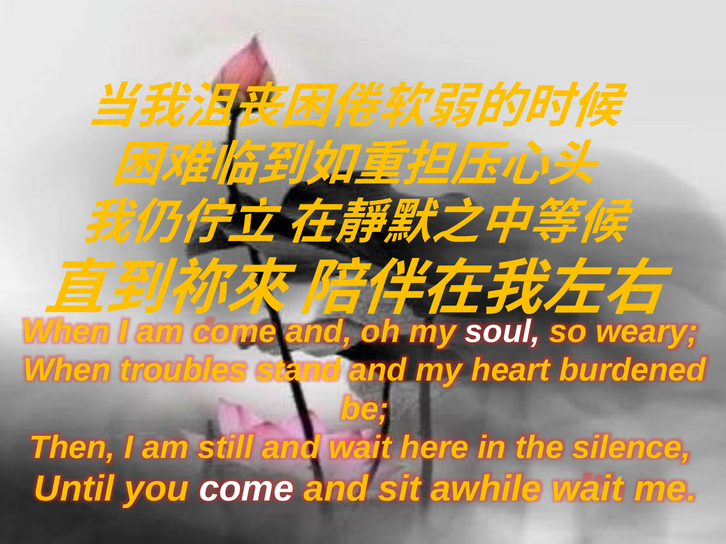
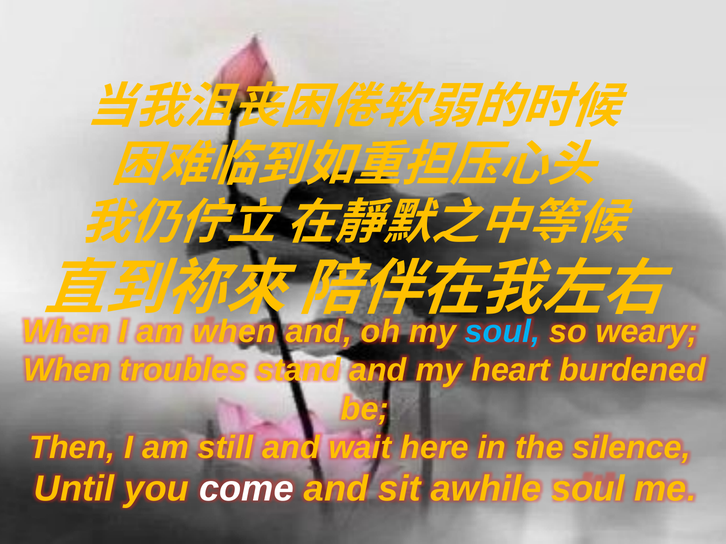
am come: come -> when
soul at (503, 332) colour: white -> light blue
awhile wait: wait -> soul
